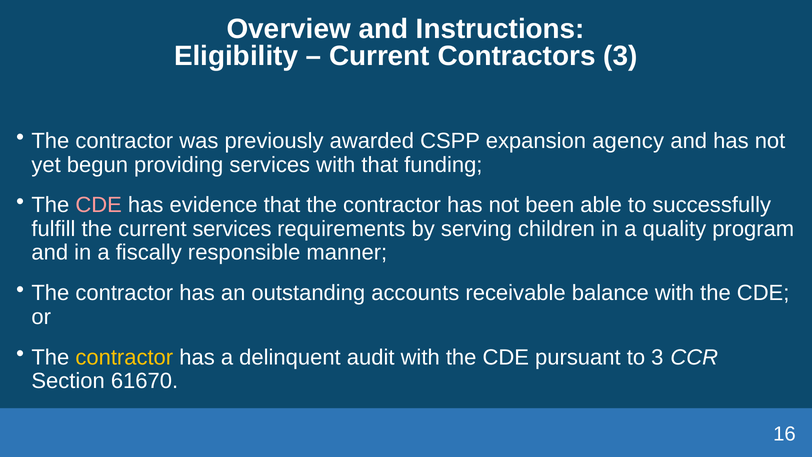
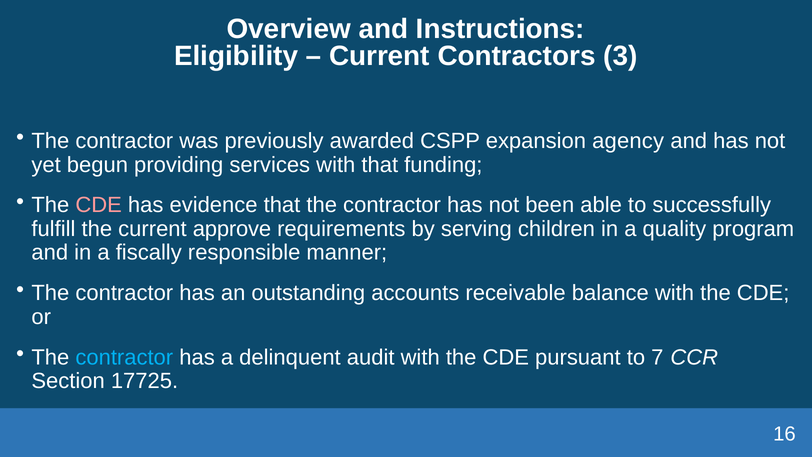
current services: services -> approve
contractor at (124, 357) colour: yellow -> light blue
to 3: 3 -> 7
61670: 61670 -> 17725
